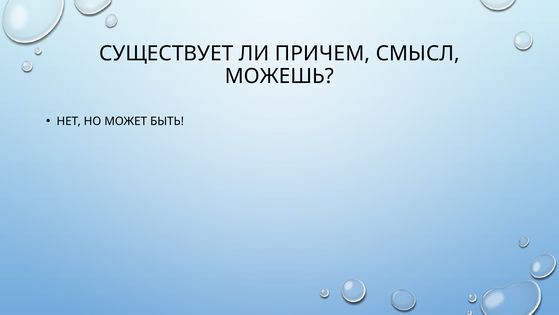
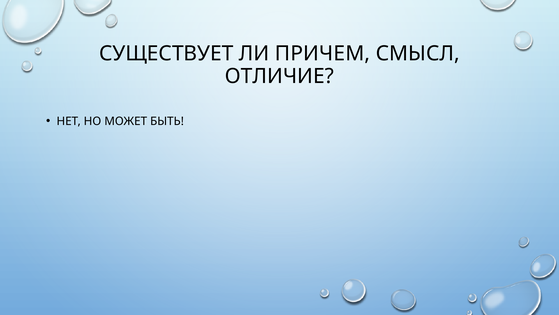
МОЖЕШЬ: МОЖЕШЬ -> ОТЛИЧИЕ
